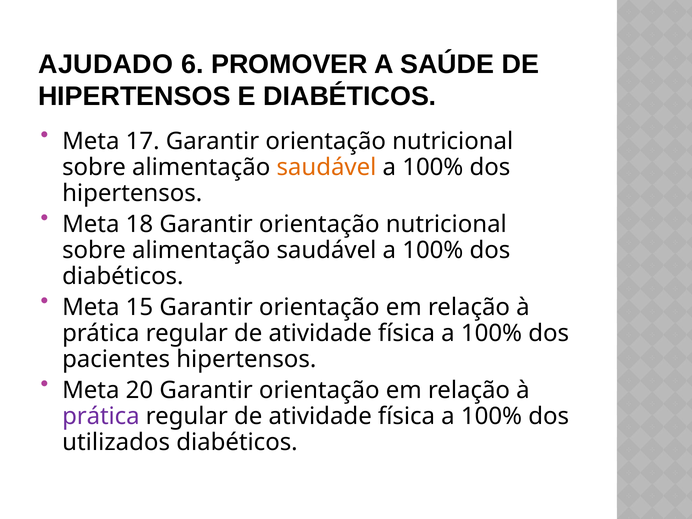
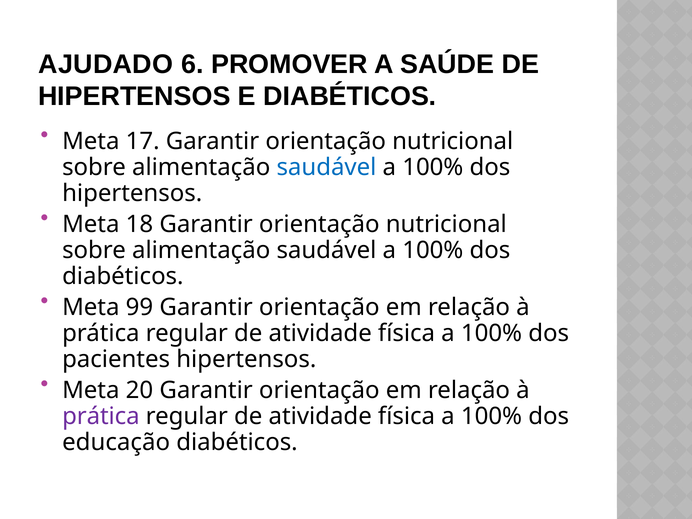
saudável at (326, 167) colour: orange -> blue
15: 15 -> 99
utilizados: utilizados -> educação
